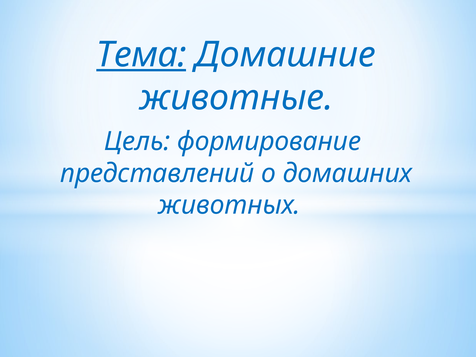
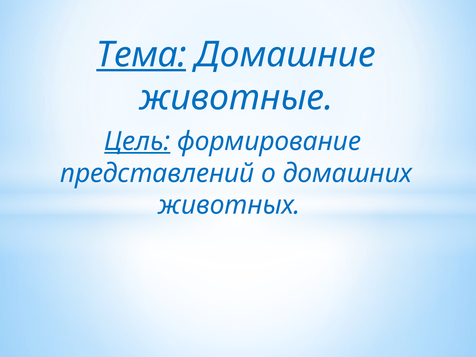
Цель underline: none -> present
